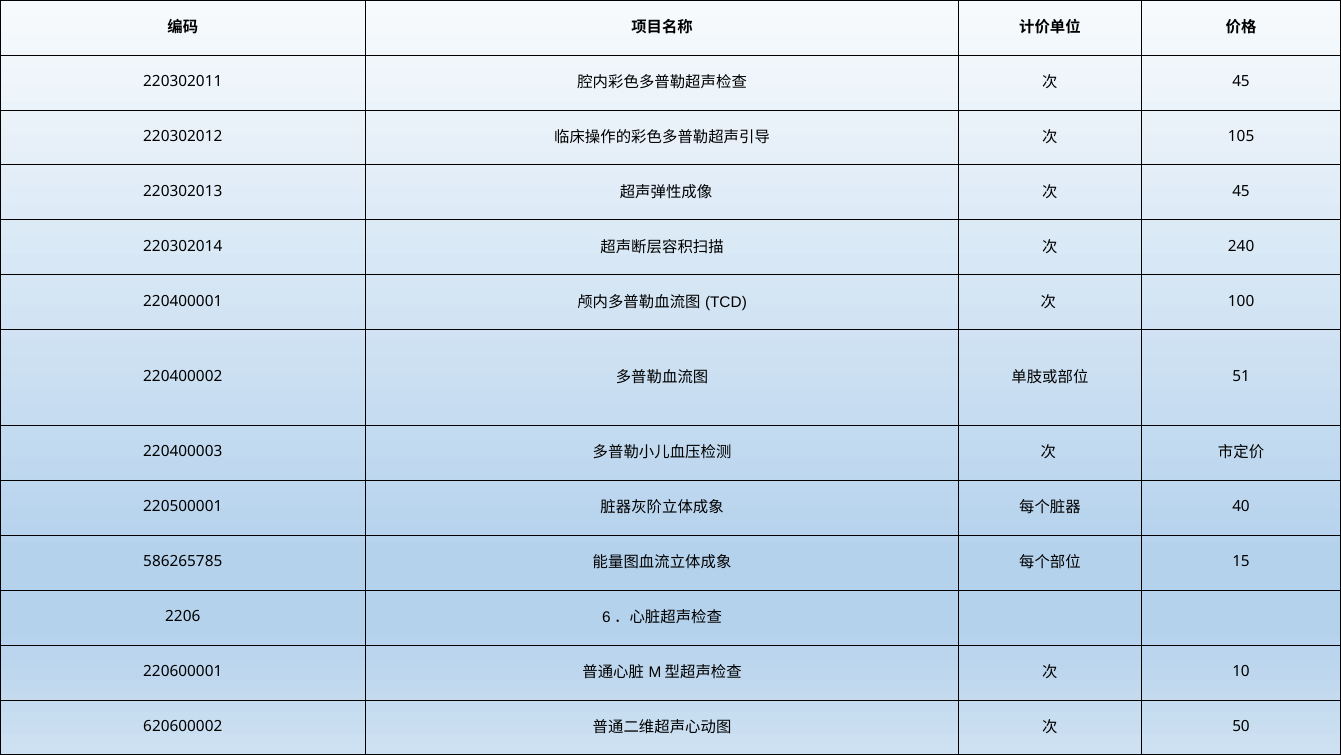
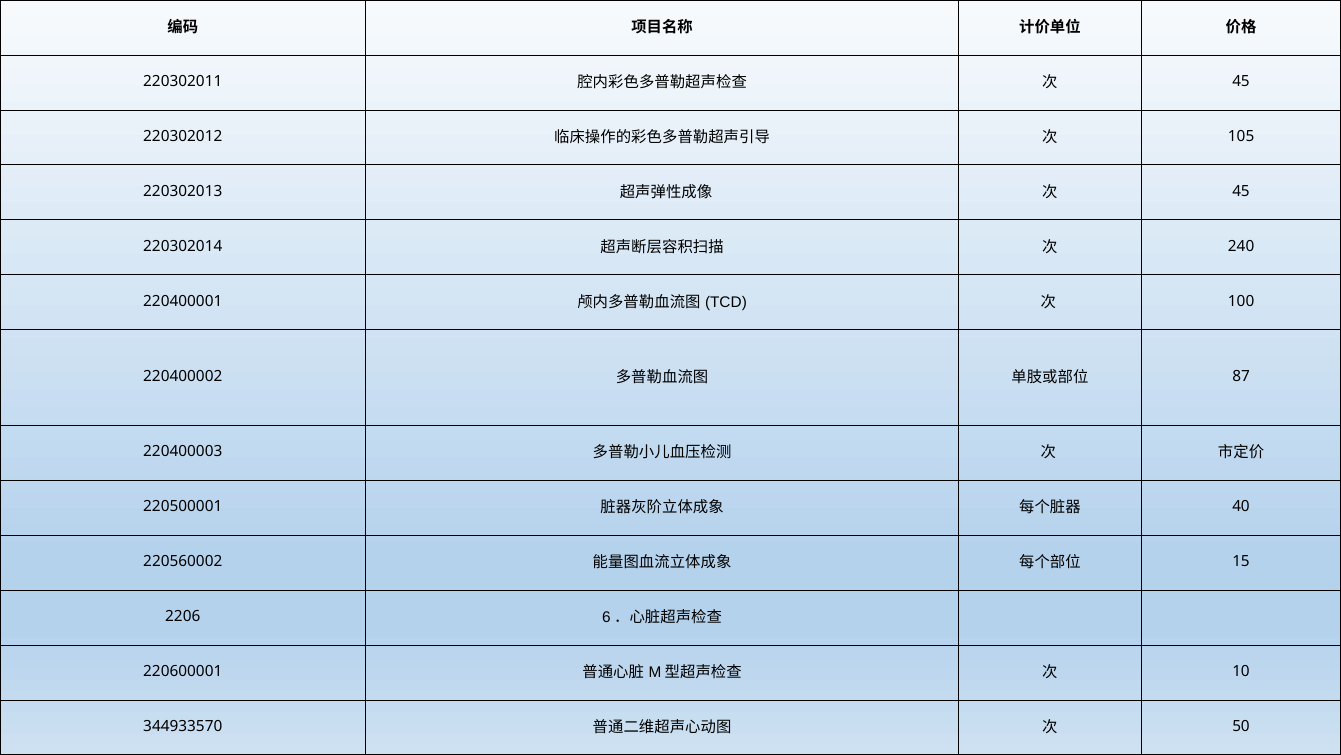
51: 51 -> 87
586265785: 586265785 -> 220560002
620600002: 620600002 -> 344933570
